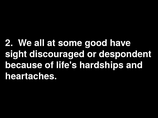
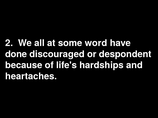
good: good -> word
sight: sight -> done
